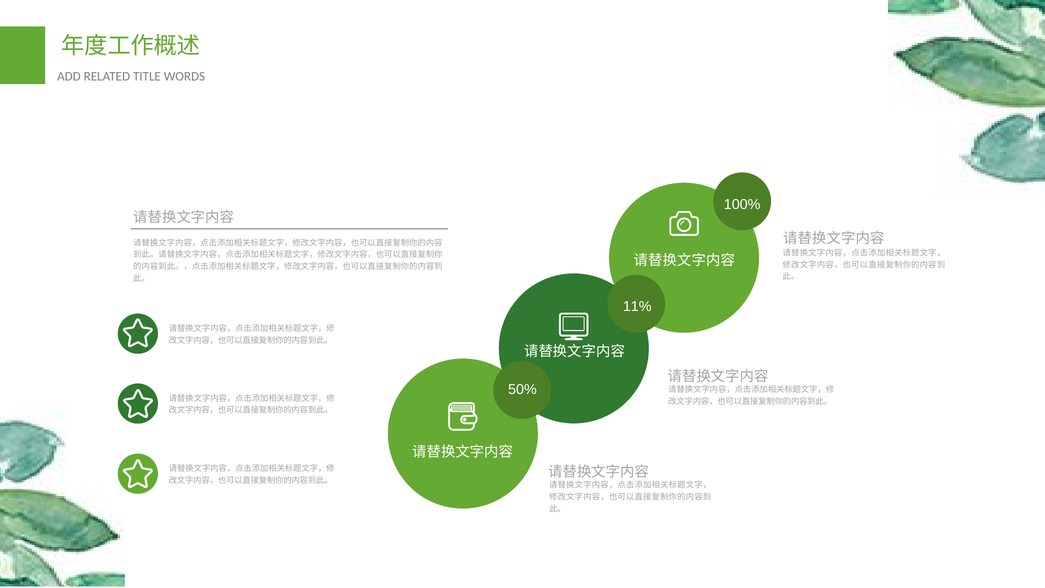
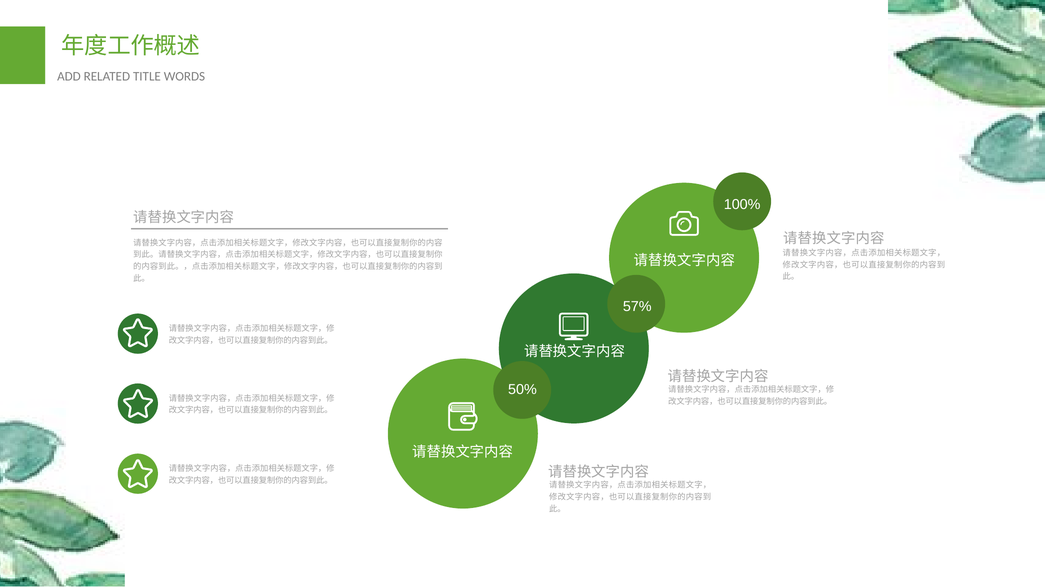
11%: 11% -> 57%
